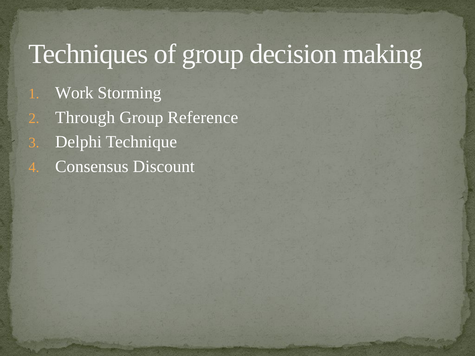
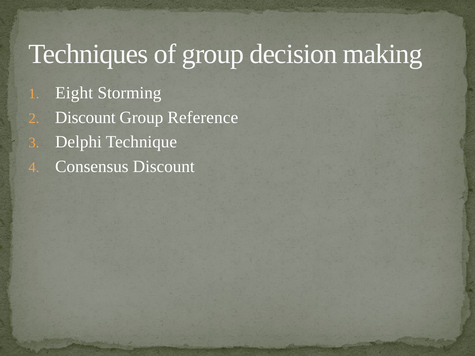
Work: Work -> Eight
Through at (85, 118): Through -> Discount
